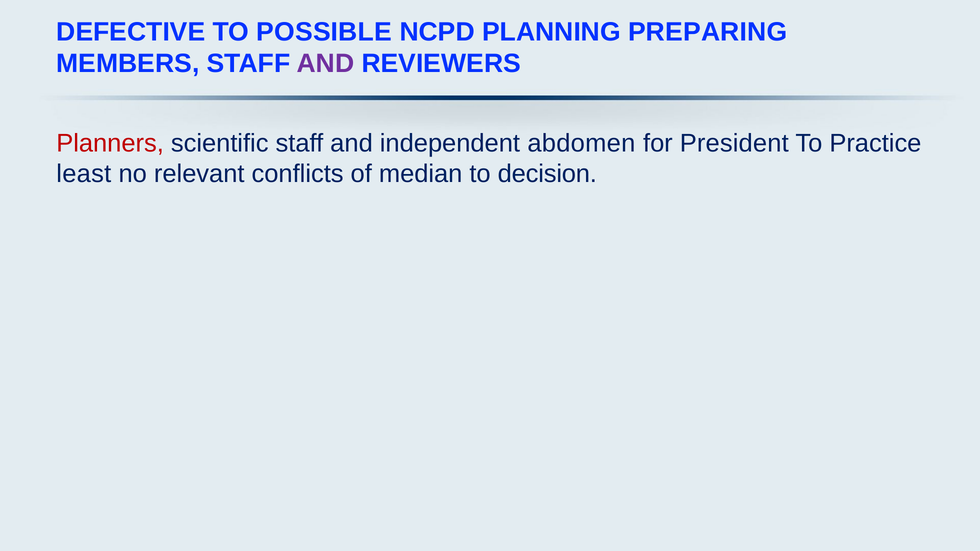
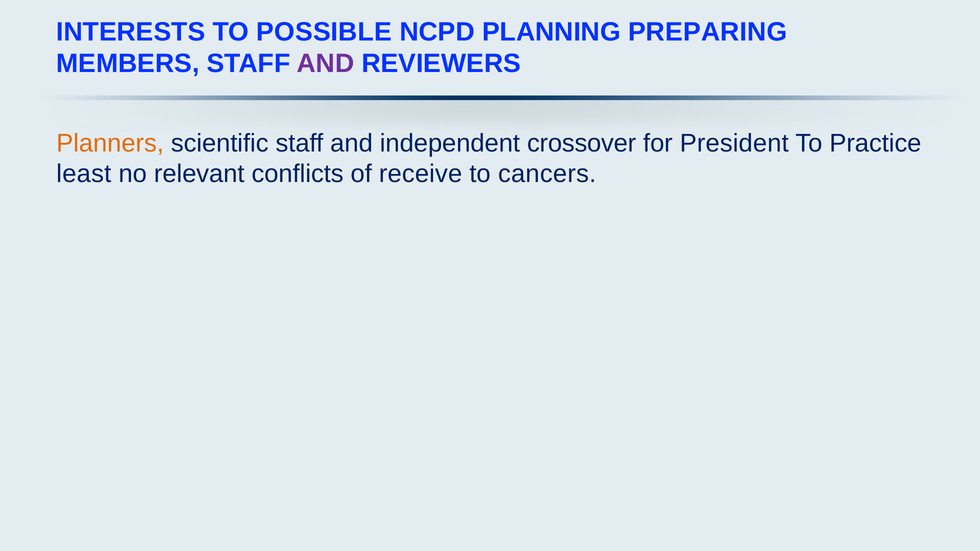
DEFECTIVE: DEFECTIVE -> INTERESTS
Planners colour: red -> orange
abdomen: abdomen -> crossover
median: median -> receive
decision: decision -> cancers
